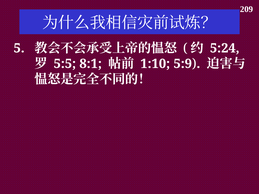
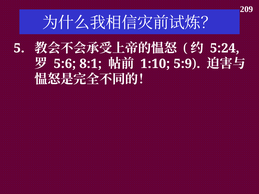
5:5: 5:5 -> 5:6
